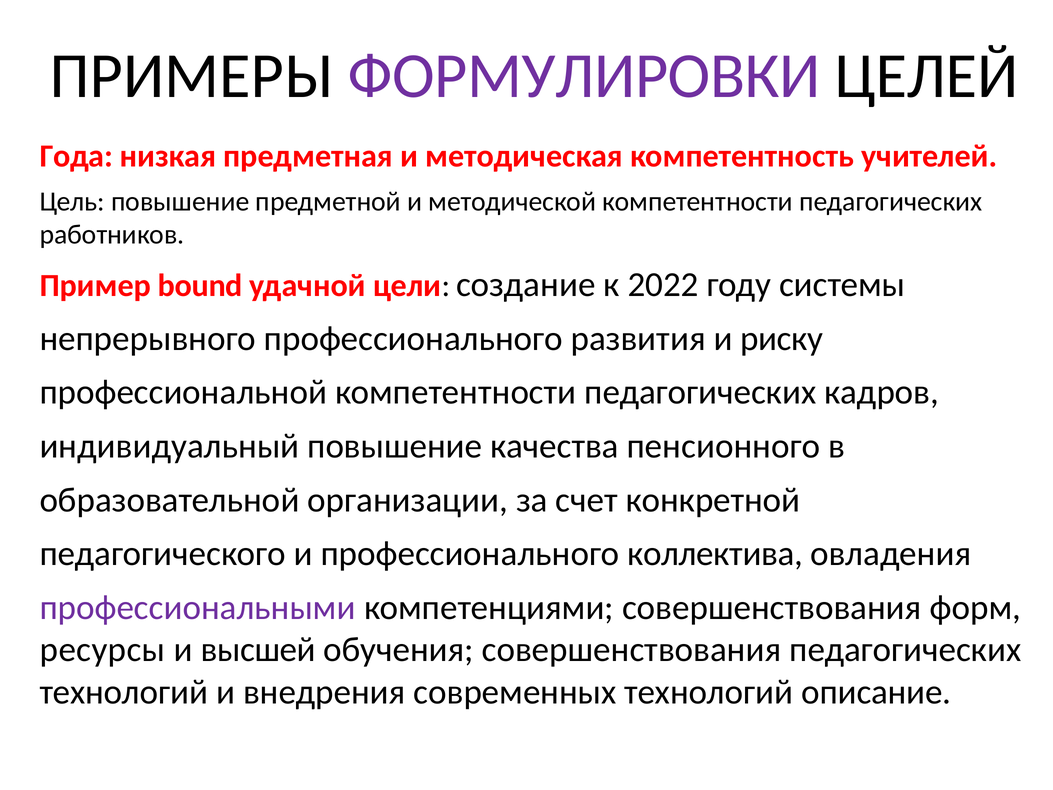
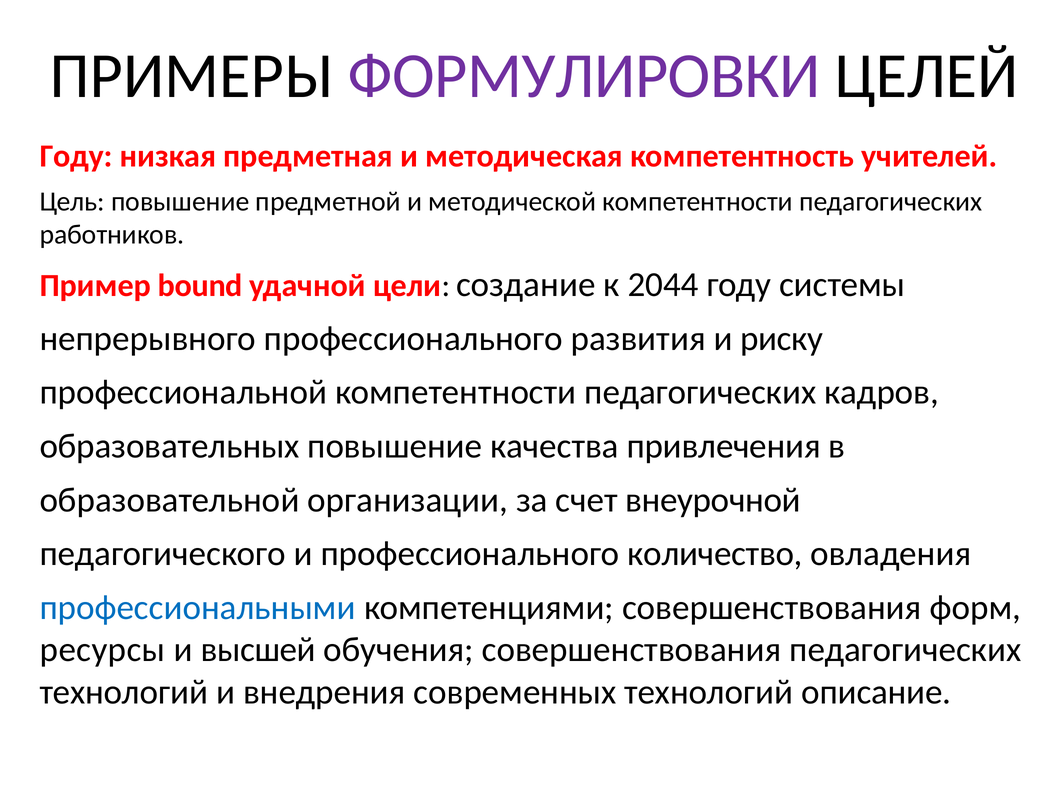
Года at (76, 156): Года -> Году
2022: 2022 -> 2044
индивидуальный: индивидуальный -> образовательных
пенсионного: пенсионного -> привлечения
конкретной: конкретной -> внеурочной
коллектива: коллектива -> количество
профессиональными colour: purple -> blue
